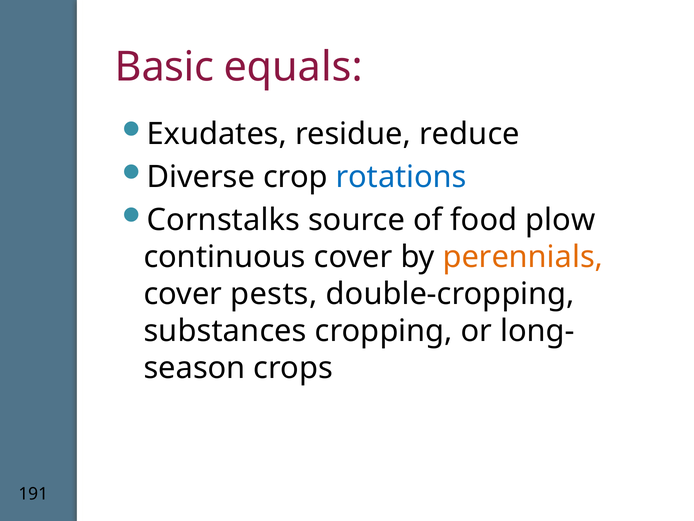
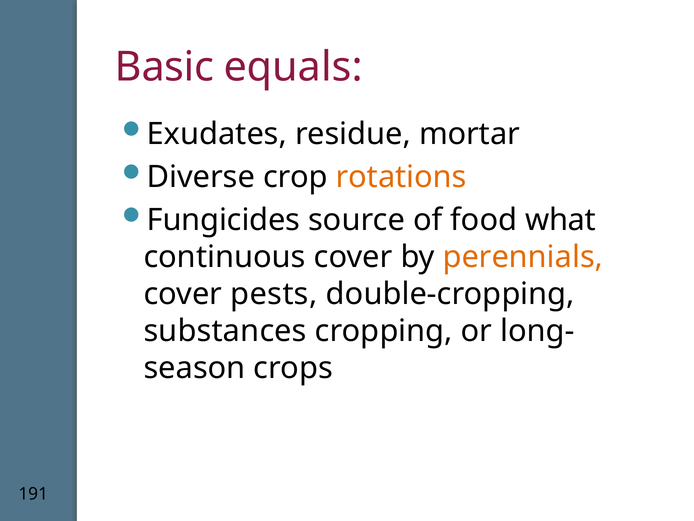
reduce: reduce -> mortar
rotations colour: blue -> orange
Cornstalks: Cornstalks -> Fungicides
plow: plow -> what
